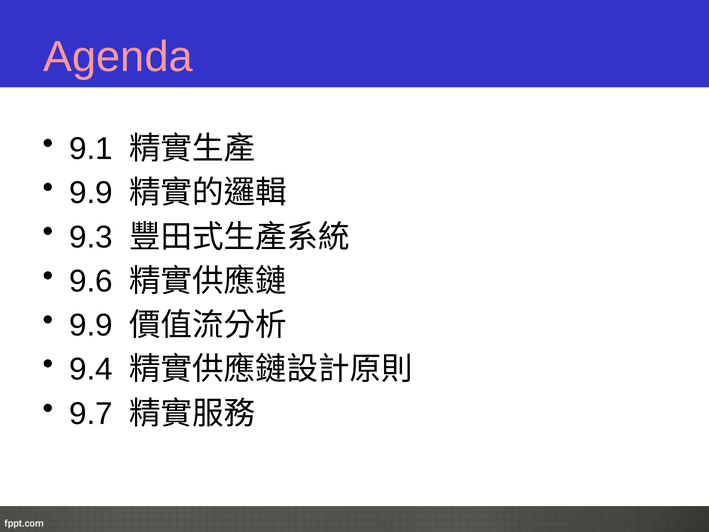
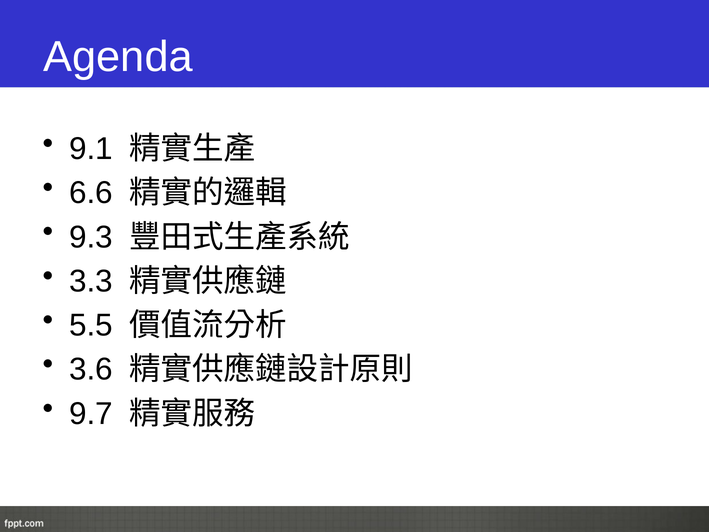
Agenda colour: pink -> white
9.9 at (91, 193): 9.9 -> 6.6
9.6: 9.6 -> 3.3
9.9 at (91, 325): 9.9 -> 5.5
9.4: 9.4 -> 3.6
